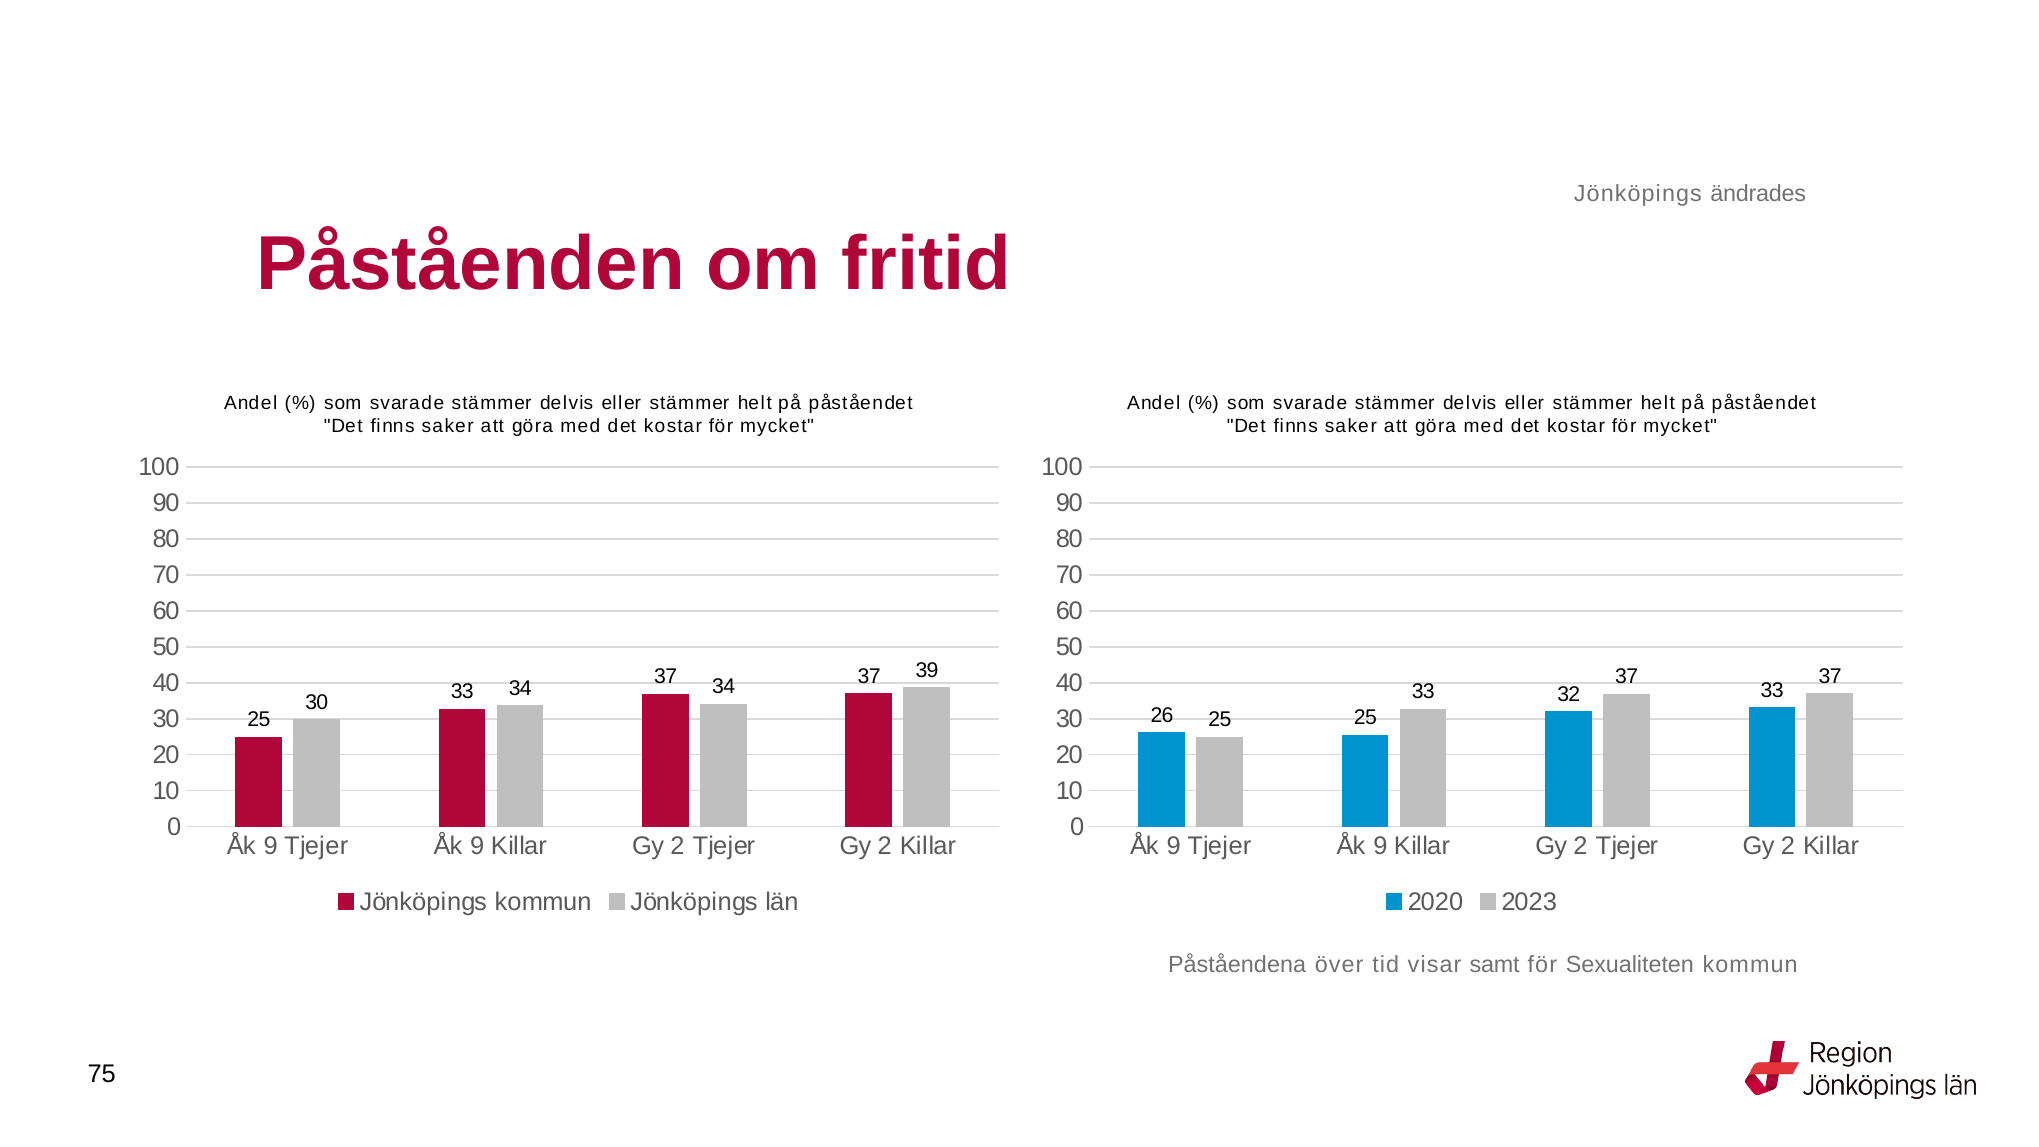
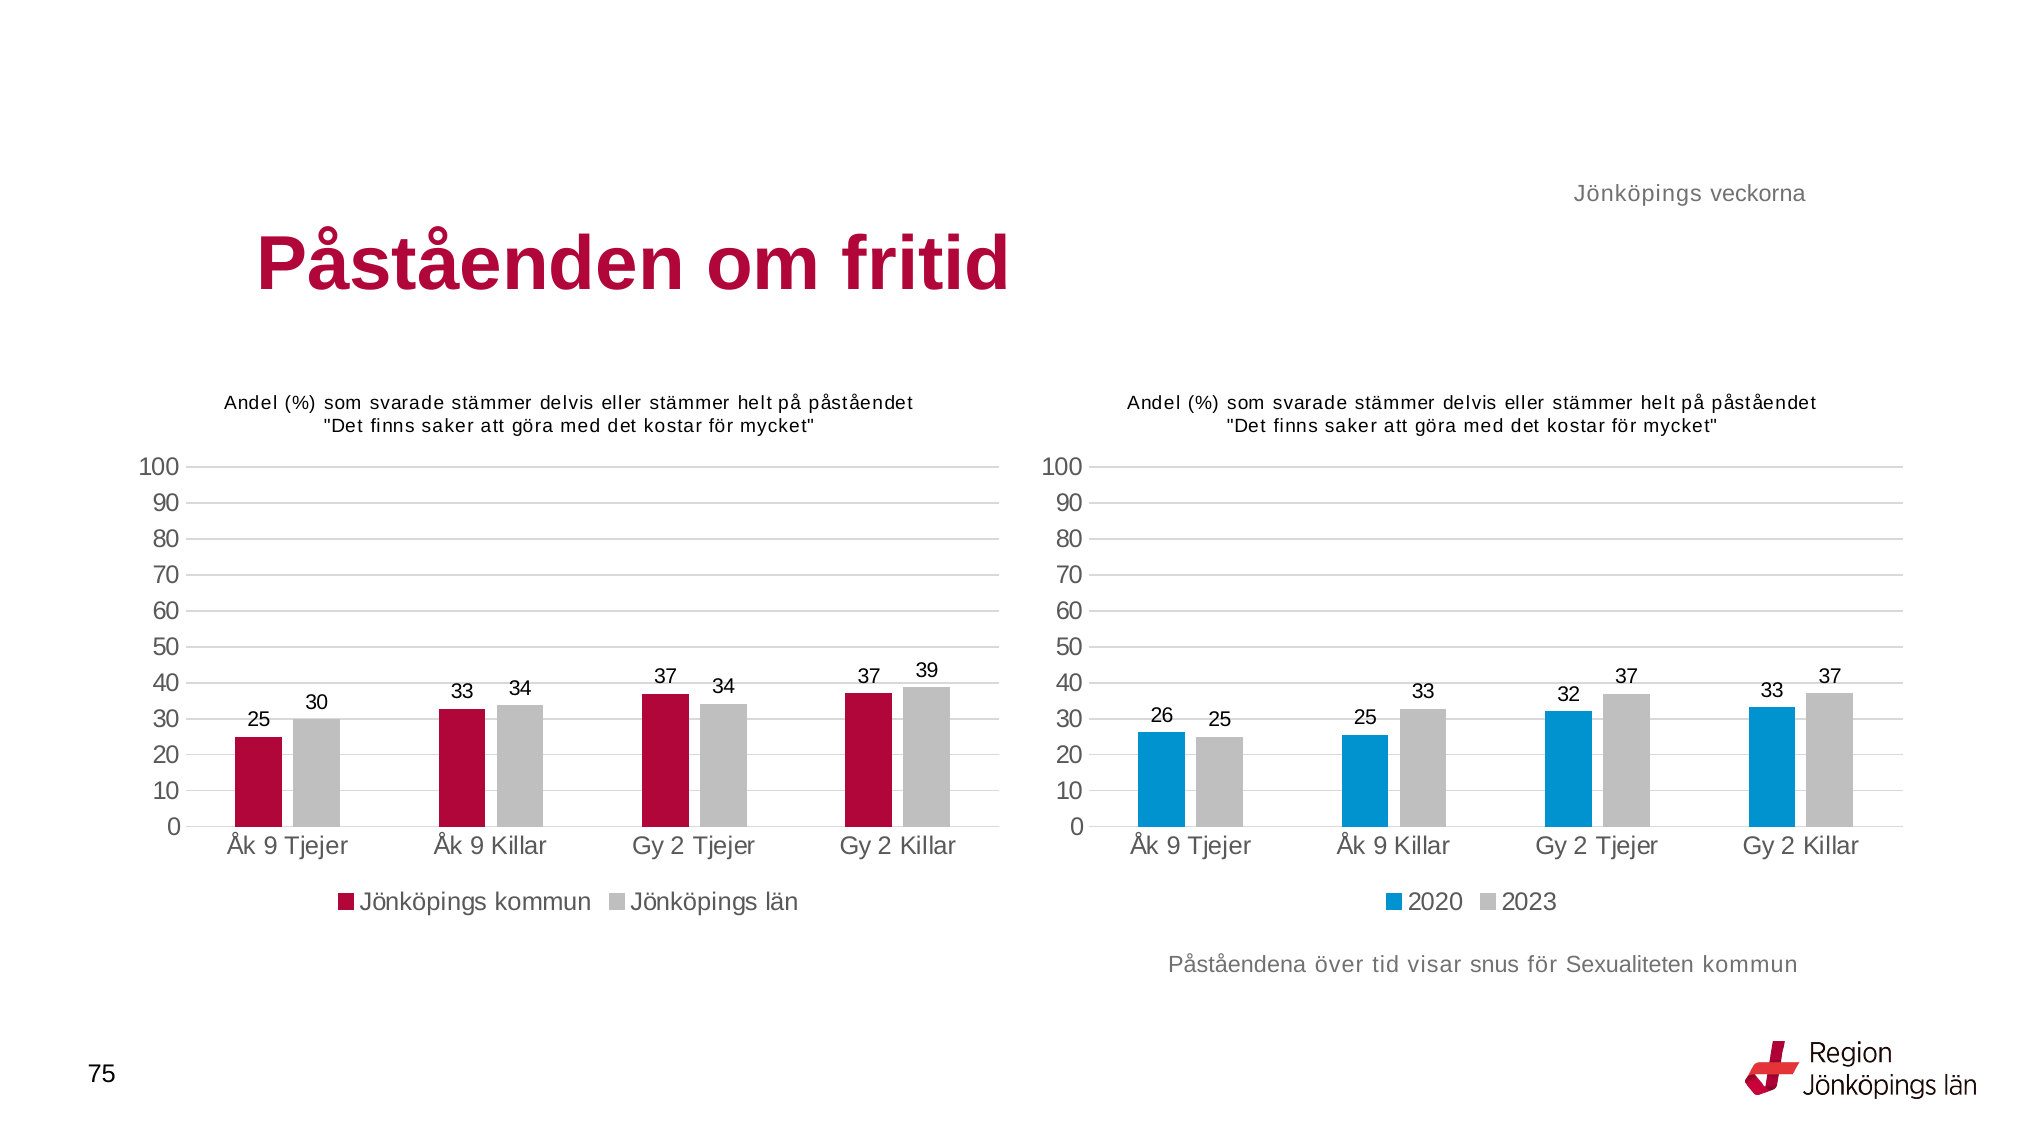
ändrades: ändrades -> veckorna
samt: samt -> snus
